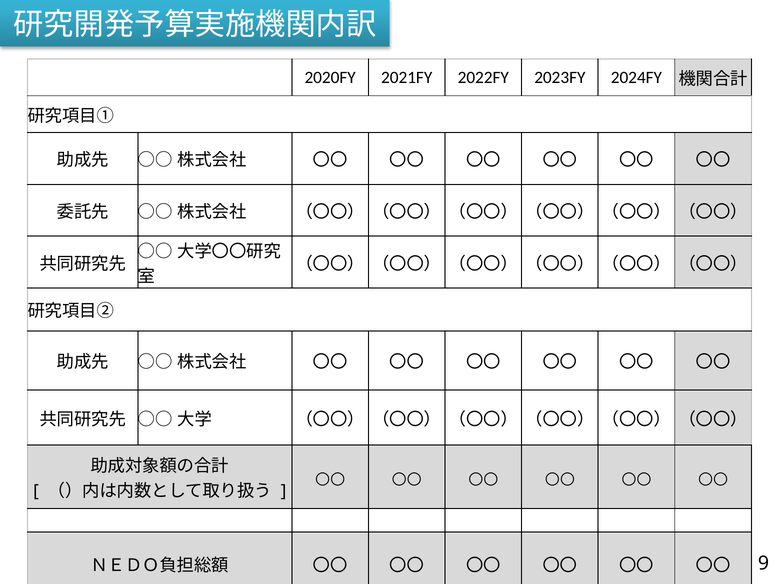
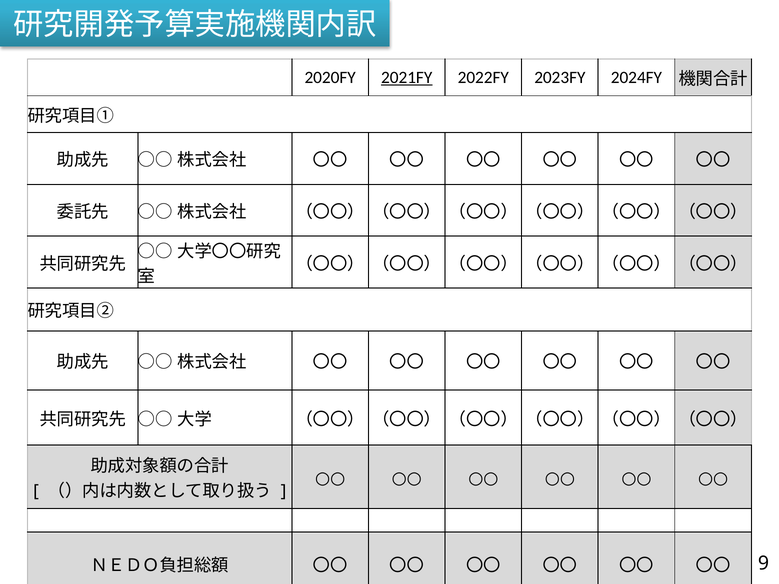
2021FY underline: none -> present
